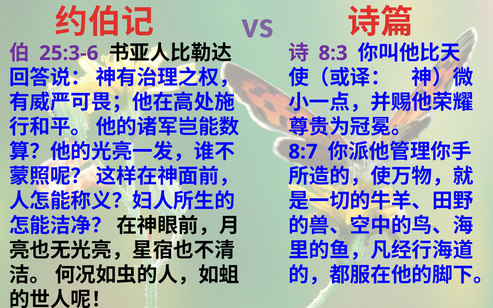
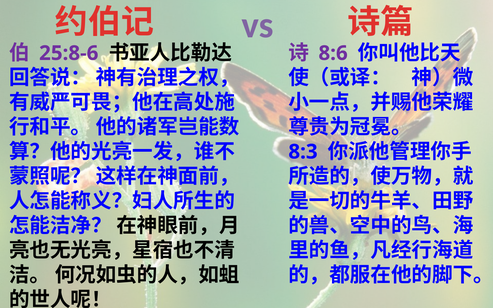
25:3-6: 25:3-6 -> 25:8-6
8:3: 8:3 -> 8:6
8:7: 8:7 -> 8:3
